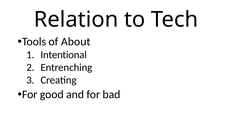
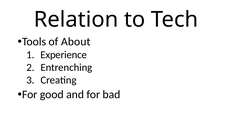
Intentional: Intentional -> Experience
